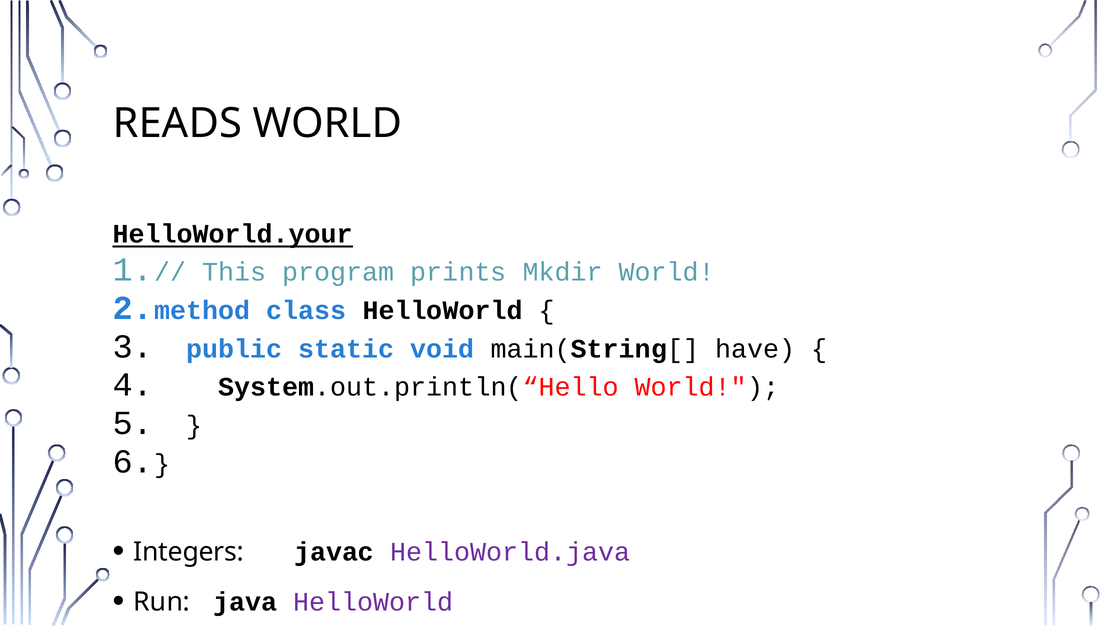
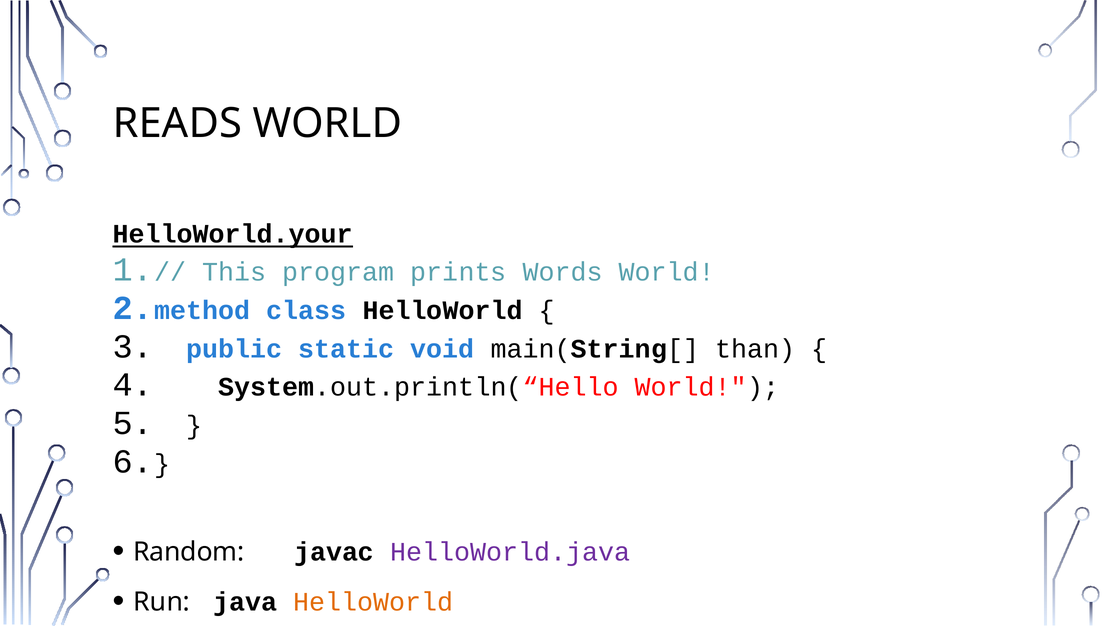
Mkdir: Mkdir -> Words
have: have -> than
Integers: Integers -> Random
HelloWorld at (373, 602) colour: purple -> orange
